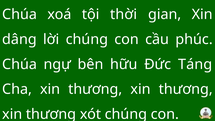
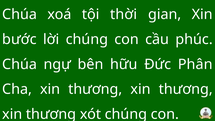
dâng: dâng -> bước
Táng: Táng -> Phân
